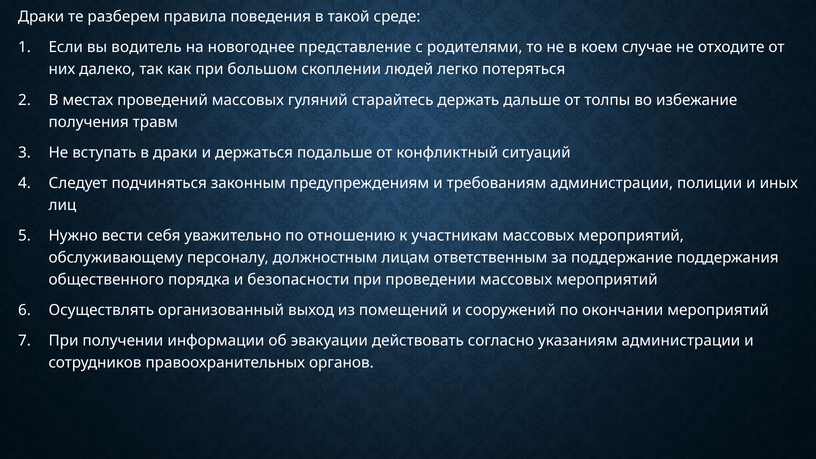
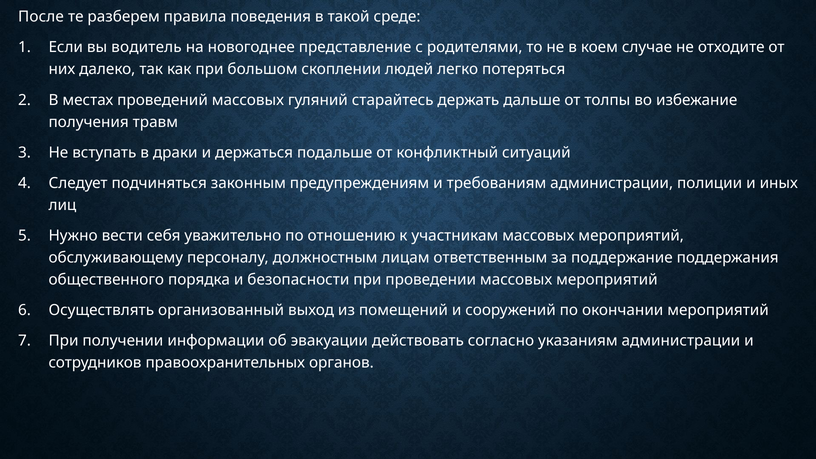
Драки at (41, 17): Драки -> После
